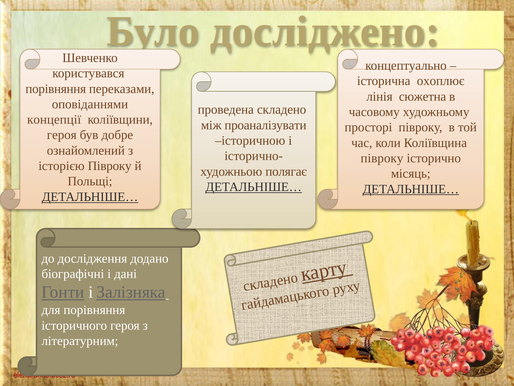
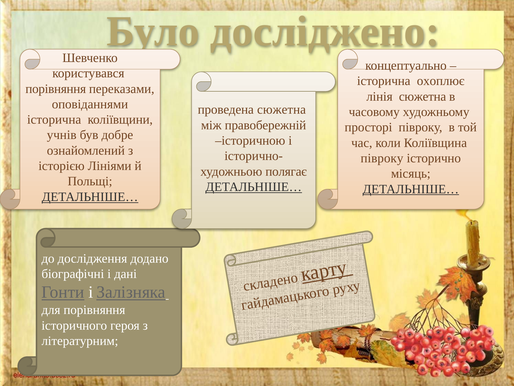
проведена складено: складено -> сюжетна
концепції at (54, 119): концепції -> історична
проаналізувати: проаналізувати -> правобережній
героя at (62, 135): героя -> учнів
історією Півроку: Півроку -> Лініями
